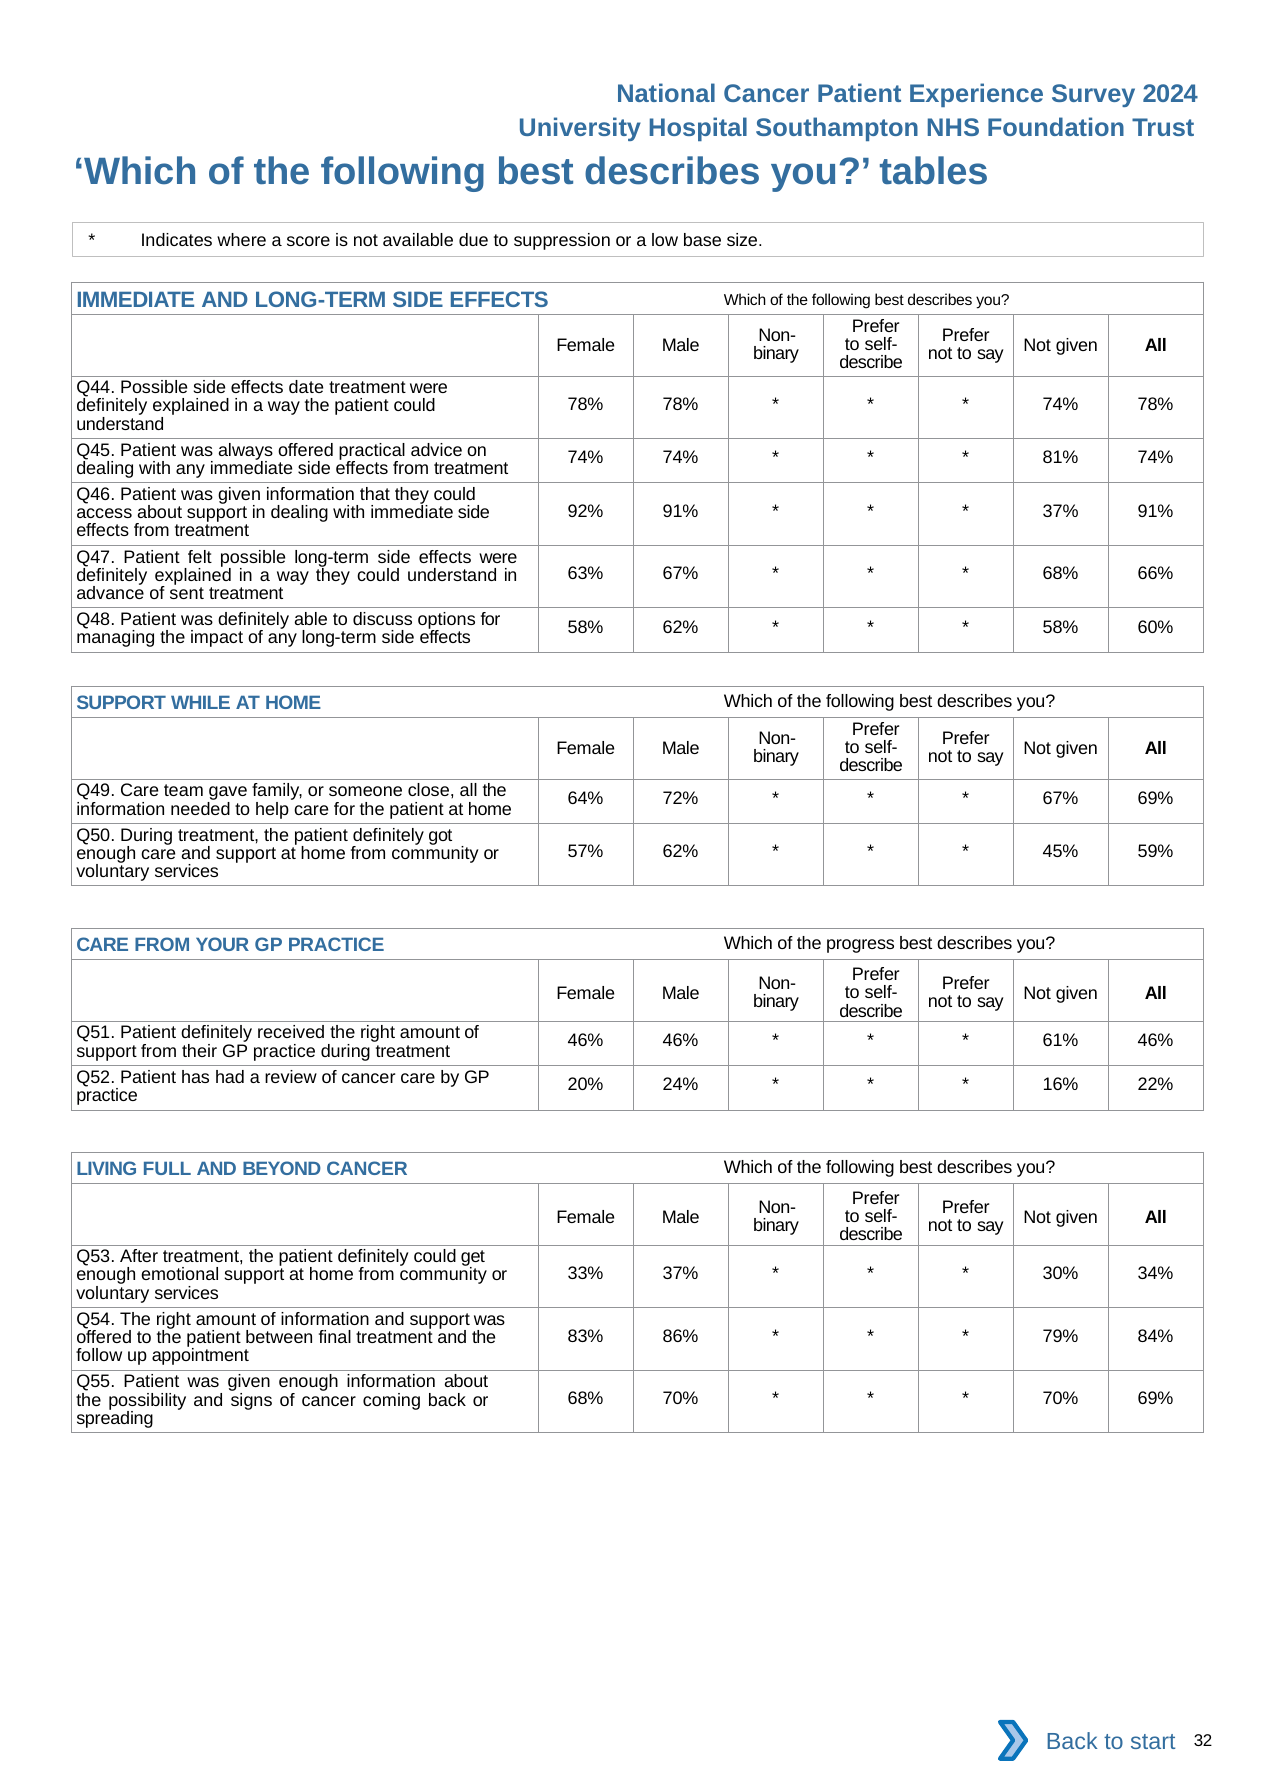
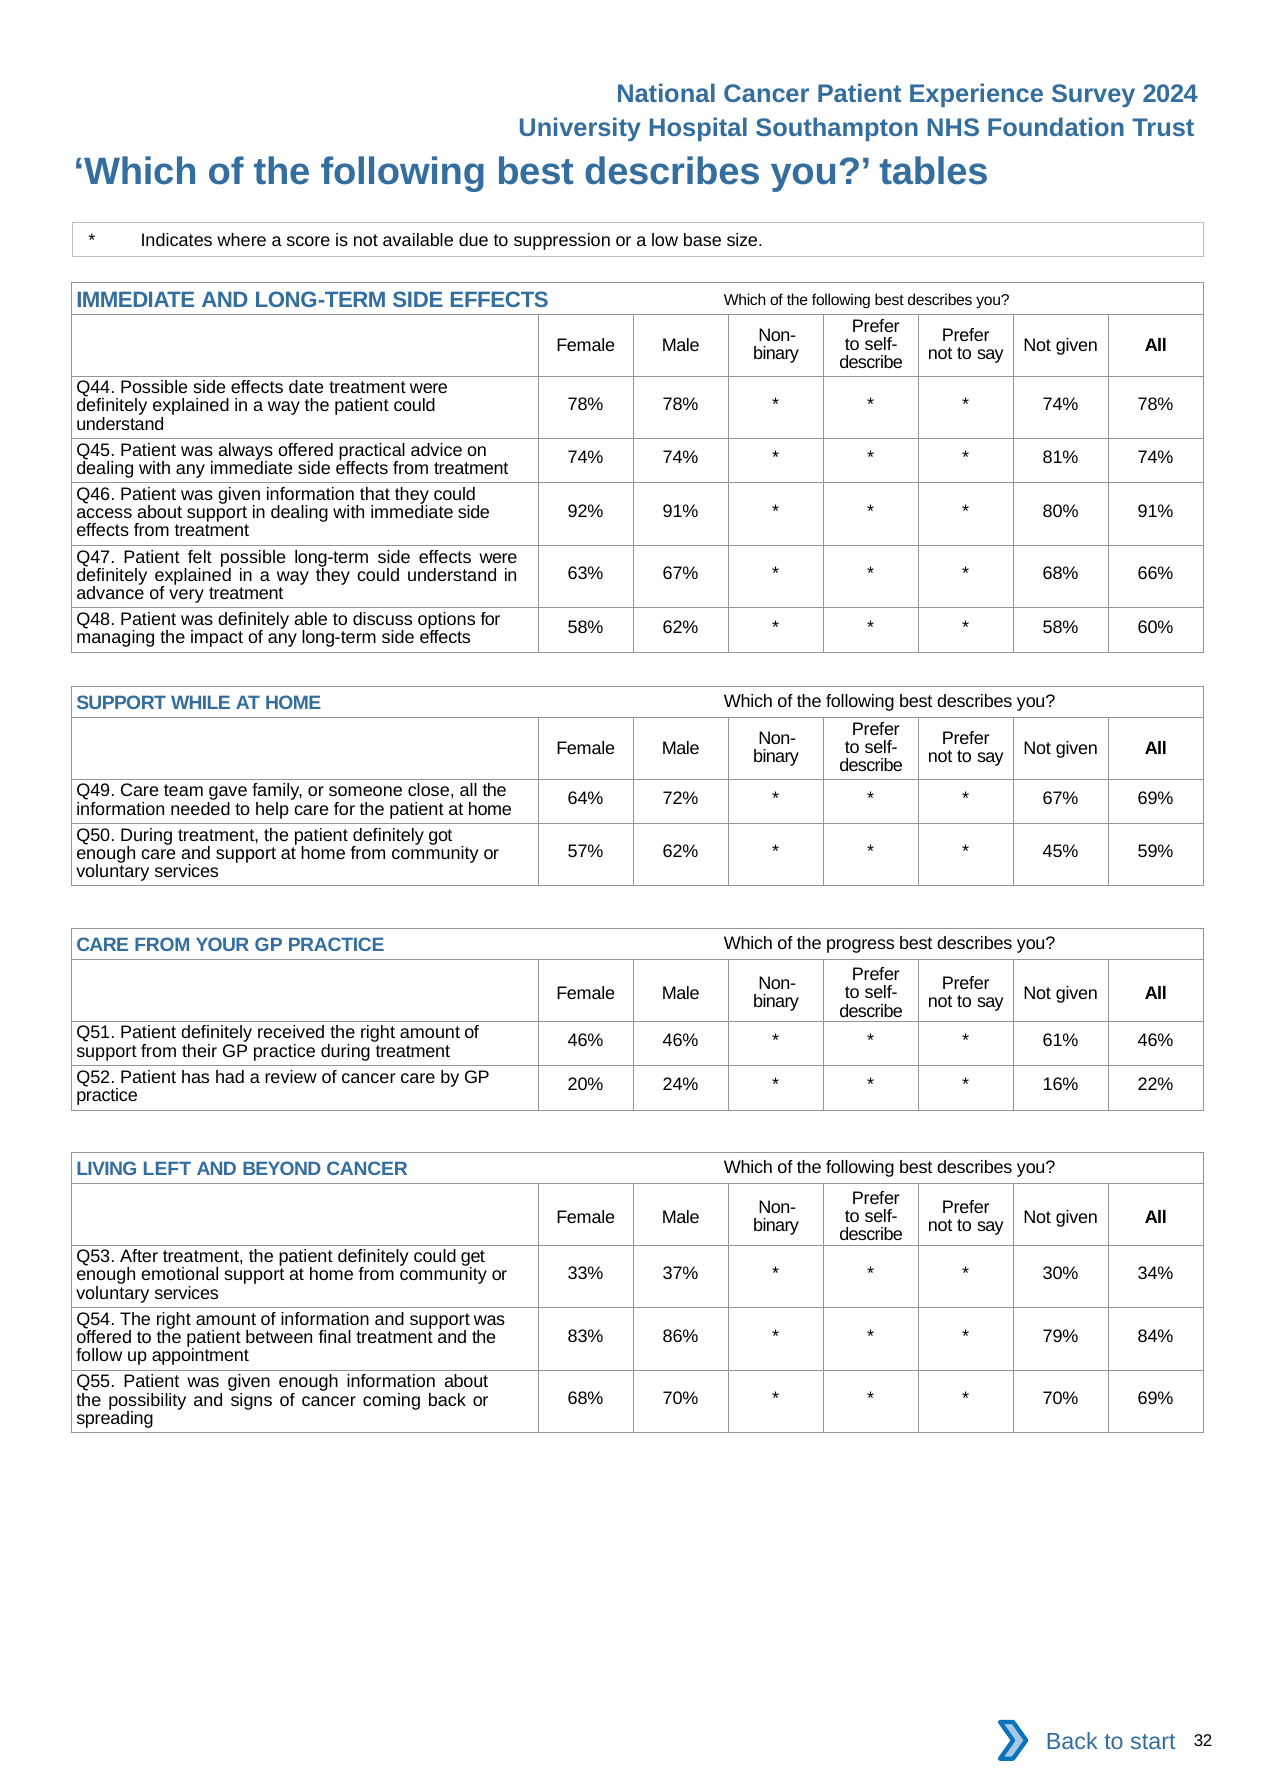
37% at (1061, 511): 37% -> 80%
sent: sent -> very
FULL: FULL -> LEFT
